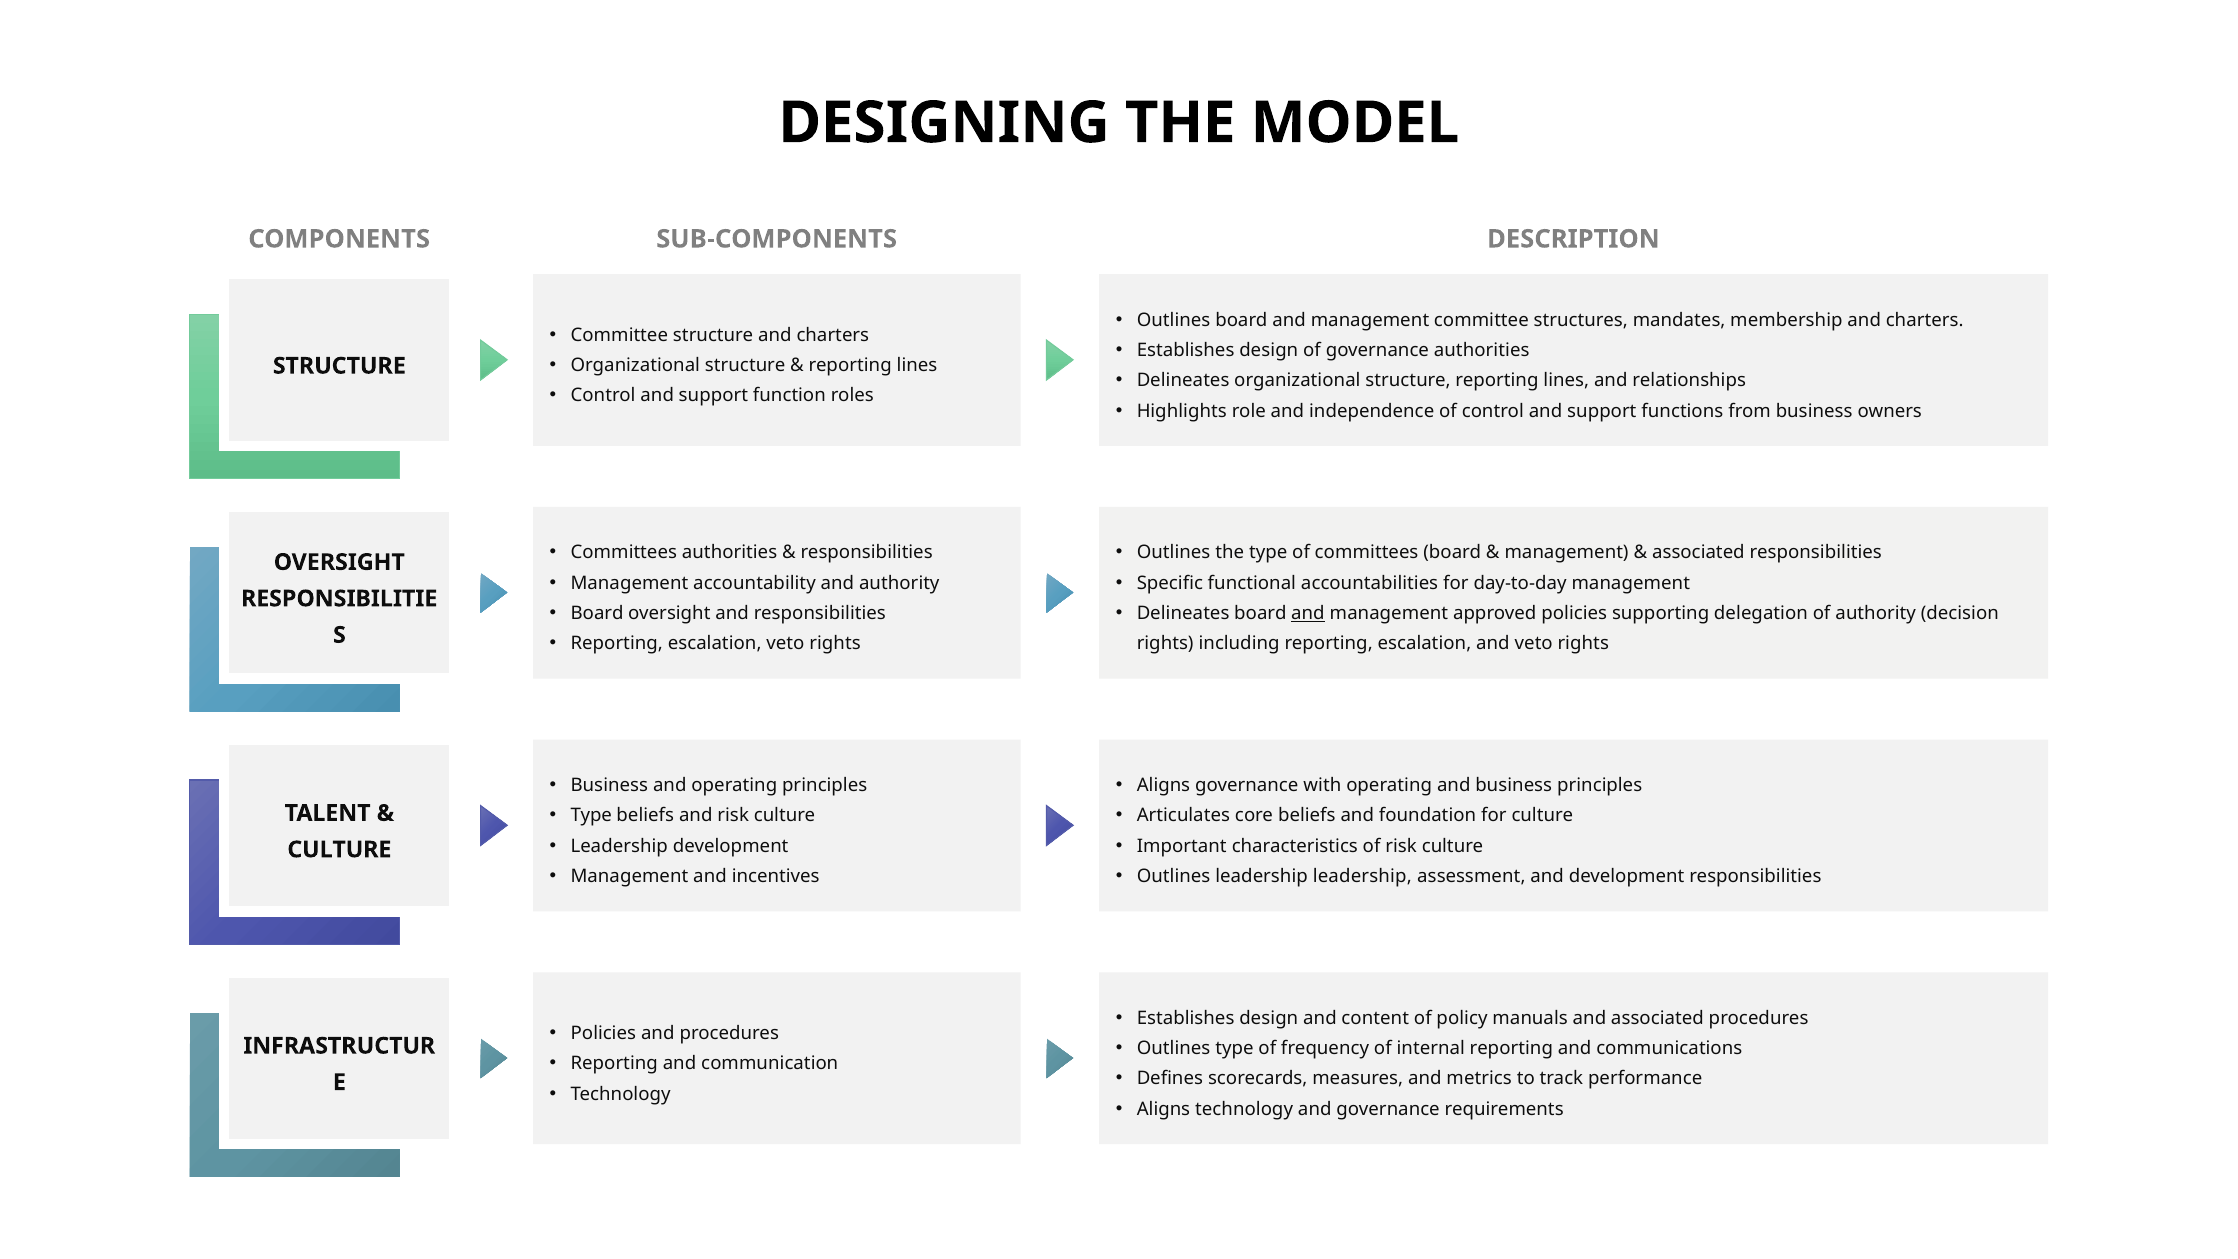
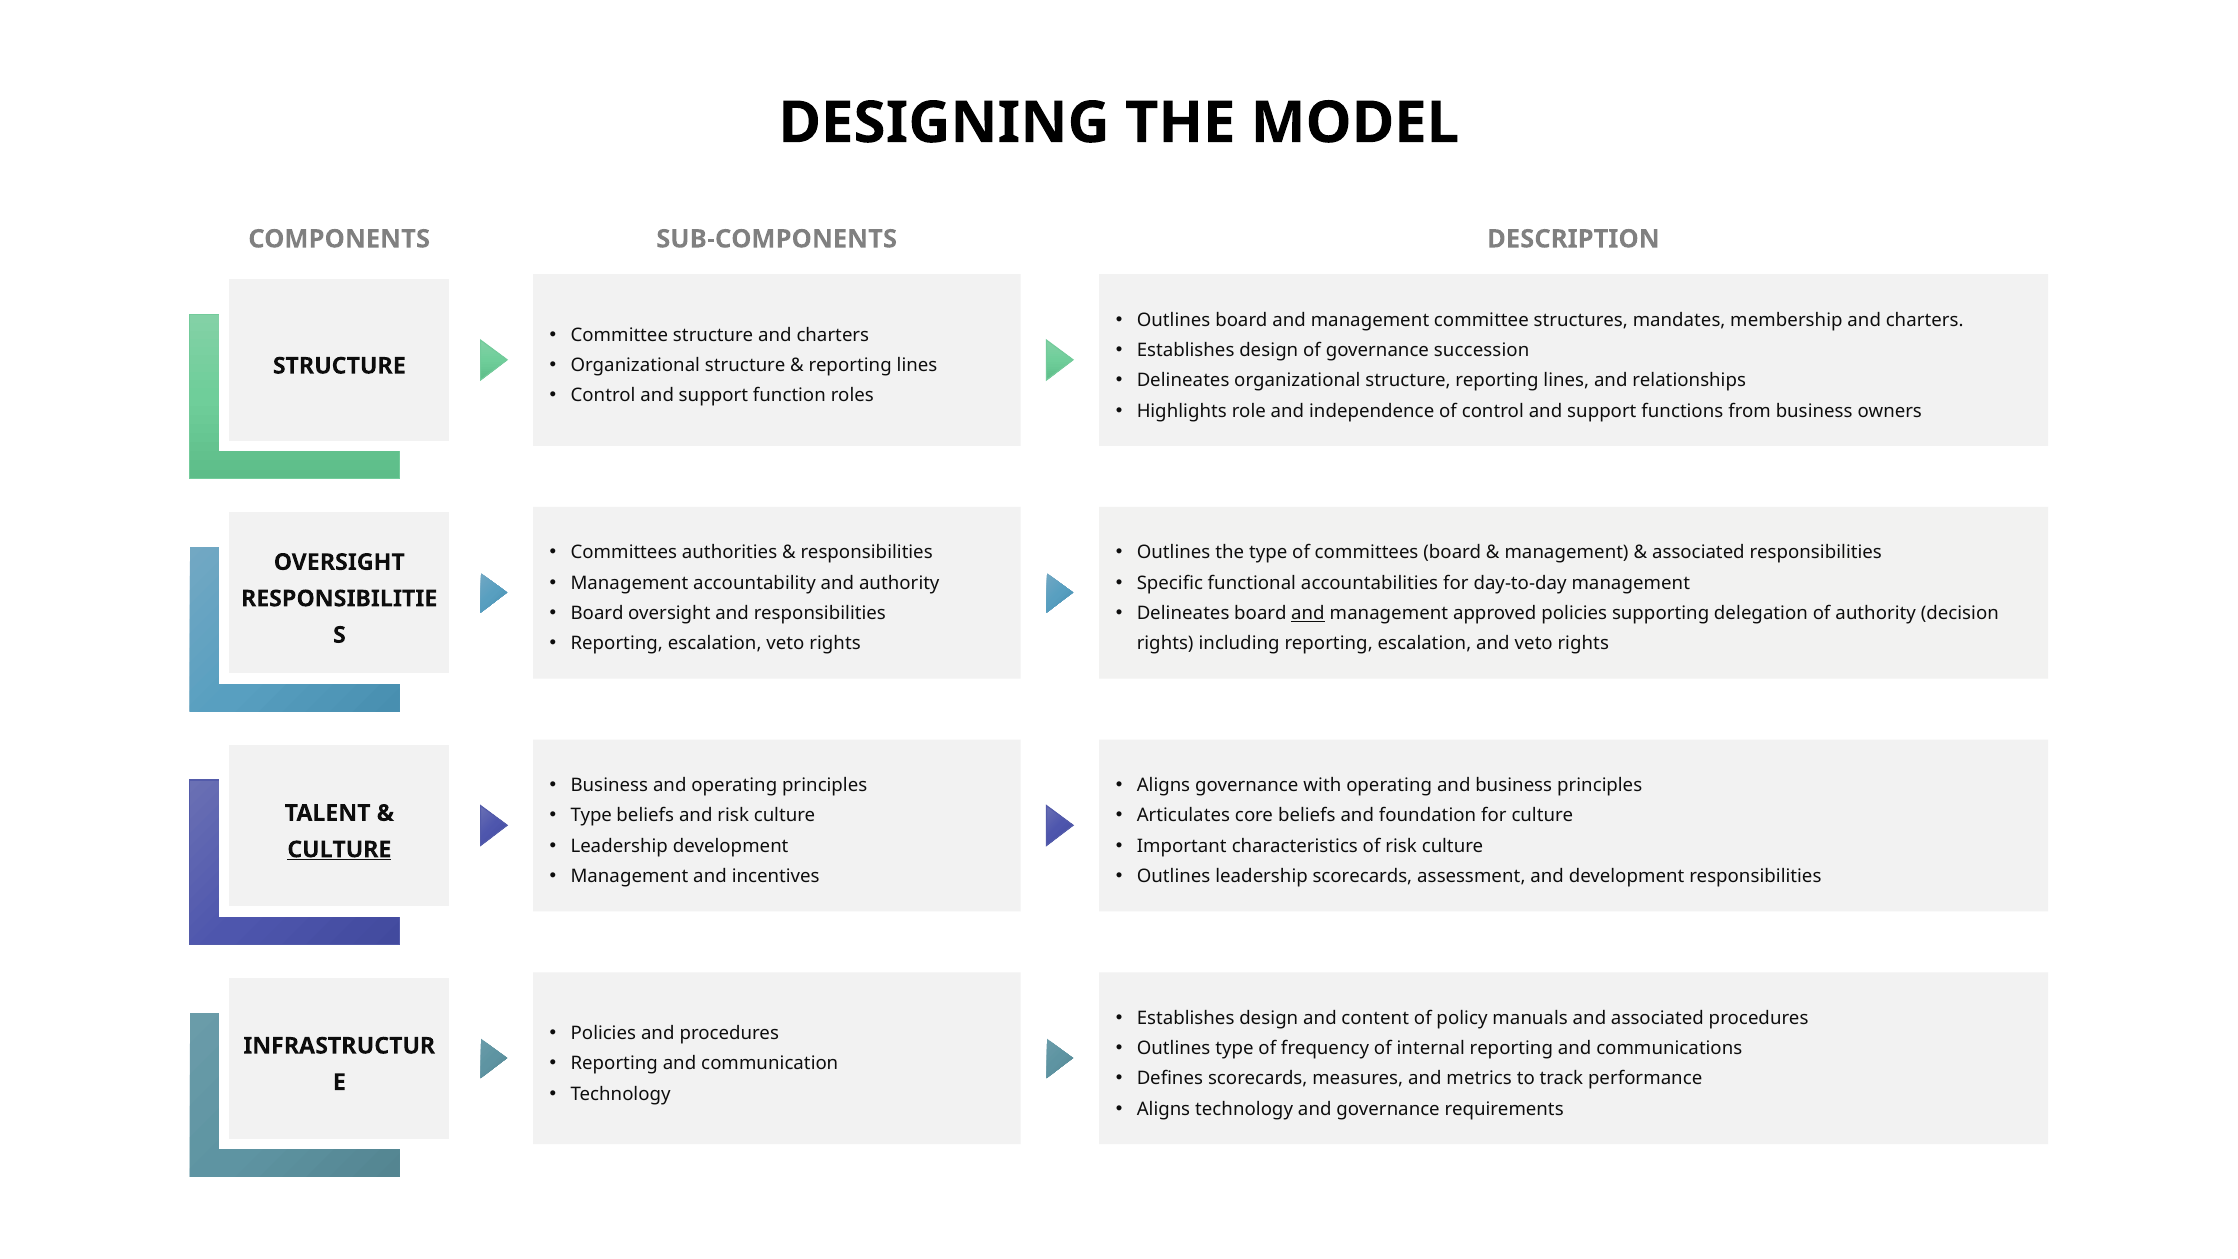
governance authorities: authorities -> succession
CULTURE at (339, 850) underline: none -> present
leadership leadership: leadership -> scorecards
